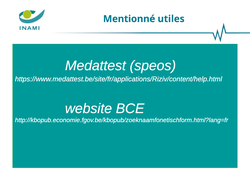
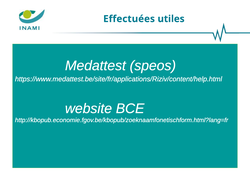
Mentionné: Mentionné -> Effectuées
